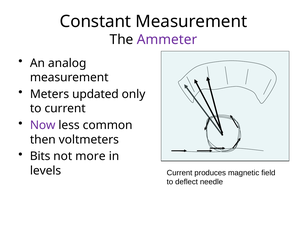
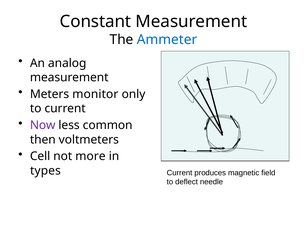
Ammeter colour: purple -> blue
updated: updated -> monitor
Bits: Bits -> Cell
levels: levels -> types
